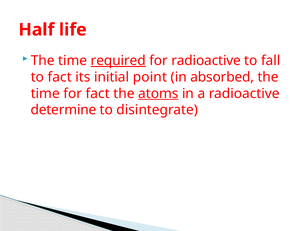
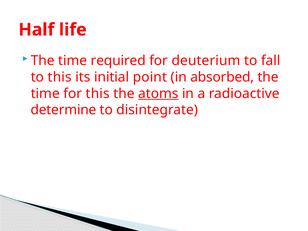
required underline: present -> none
for radioactive: radioactive -> deuterium
to fact: fact -> this
for fact: fact -> this
